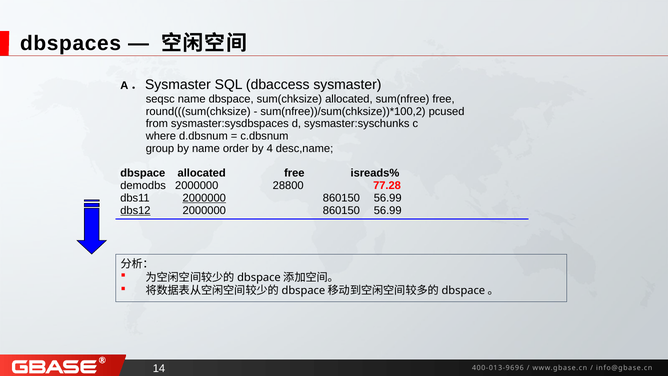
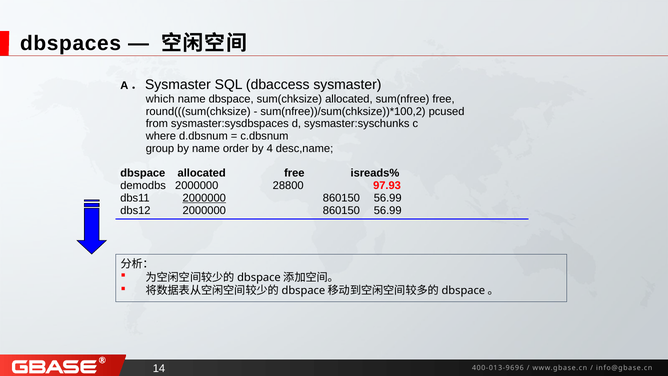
seqsc: seqsc -> which
77.28: 77.28 -> 97.93
dbs12 underline: present -> none
